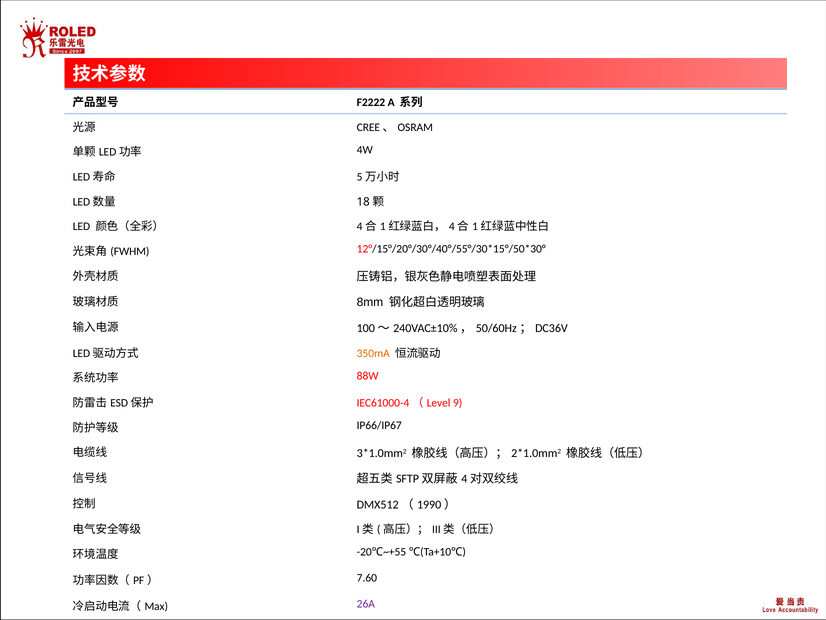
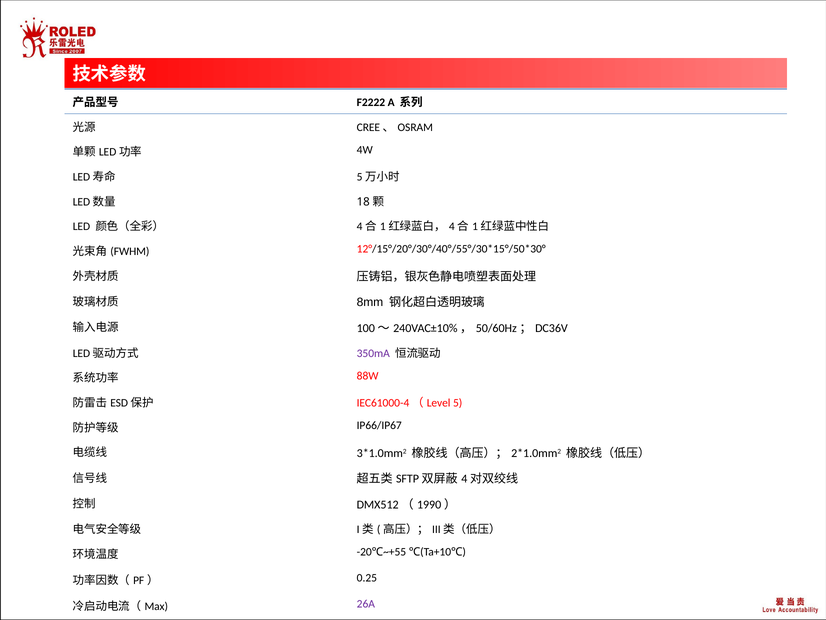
350mA colour: orange -> purple
9: 9 -> 5
7.60: 7.60 -> 0.25
